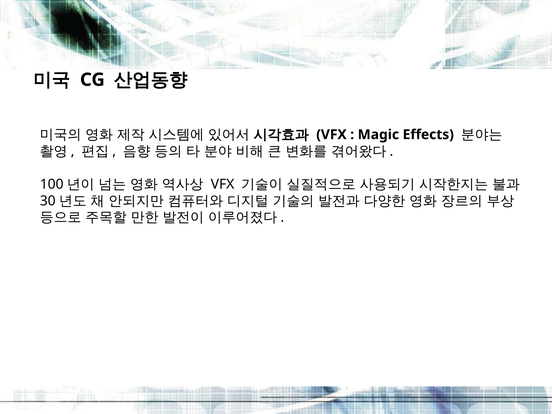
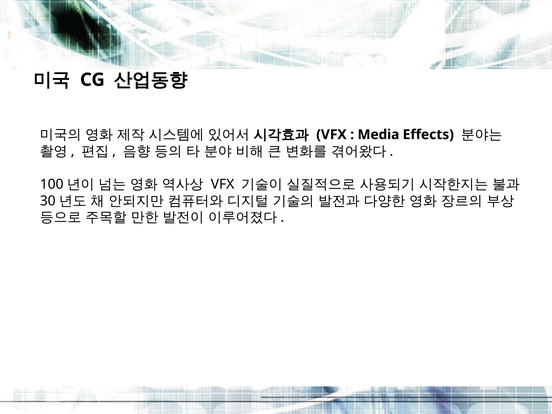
Magic: Magic -> Media
